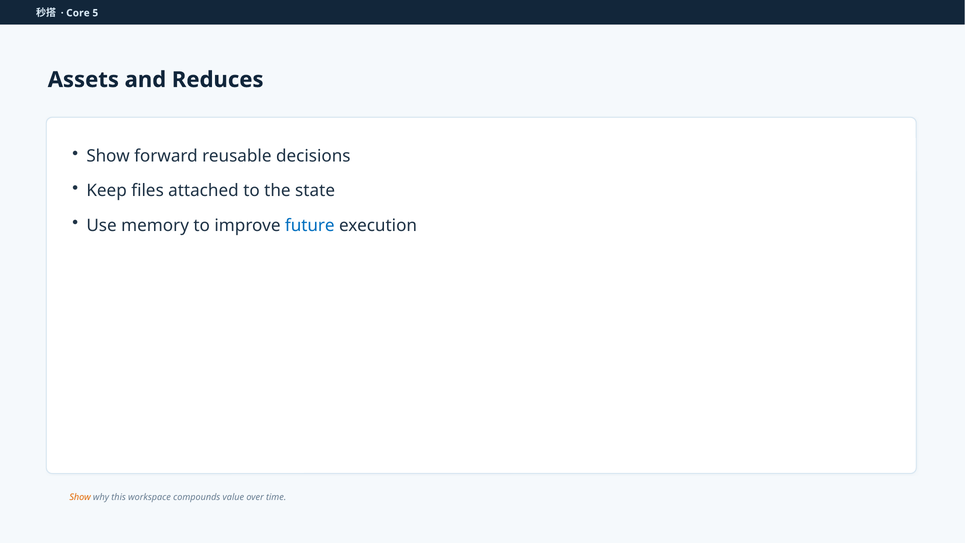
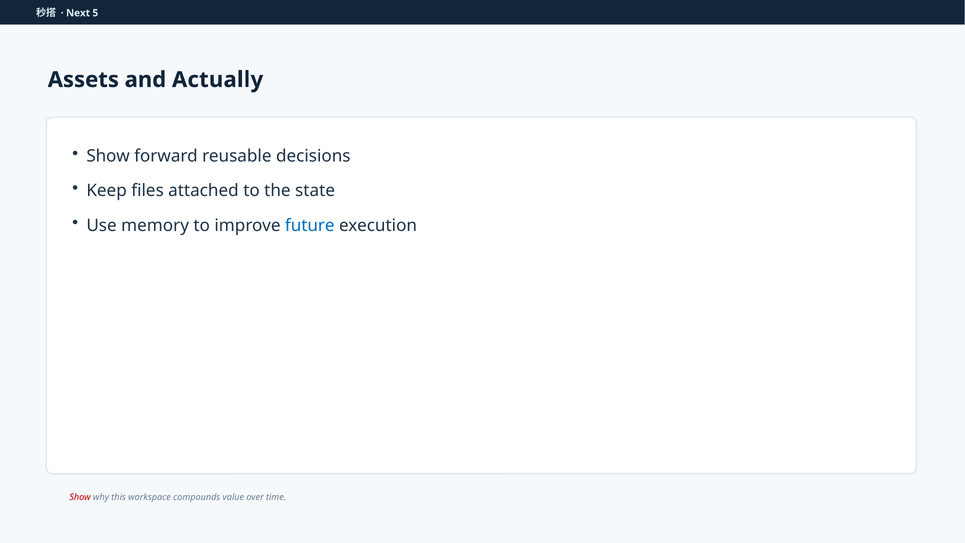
Core: Core -> Next
Reduces: Reduces -> Actually
Show at (80, 497) colour: orange -> red
